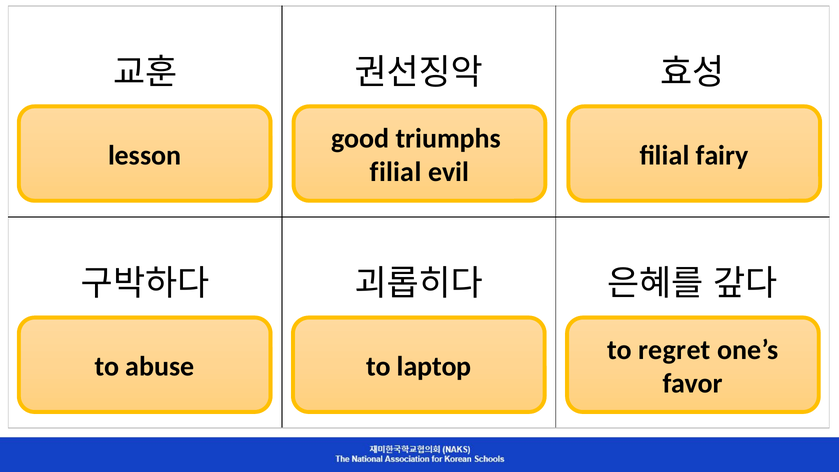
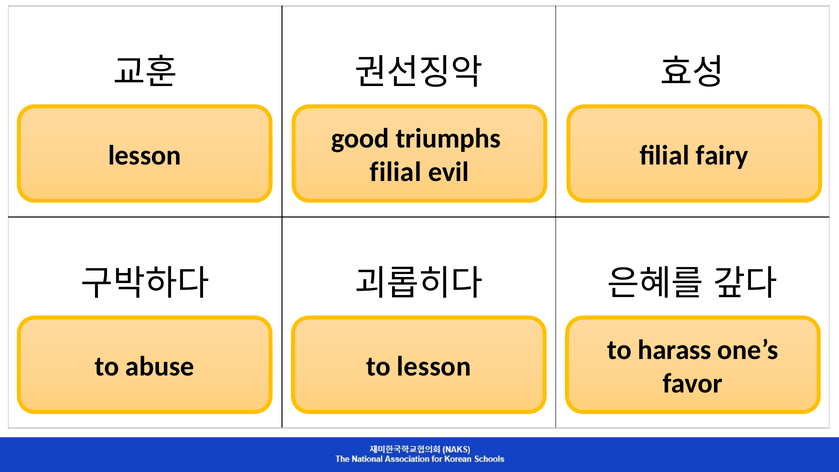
regret: regret -> harass
to laptop: laptop -> lesson
